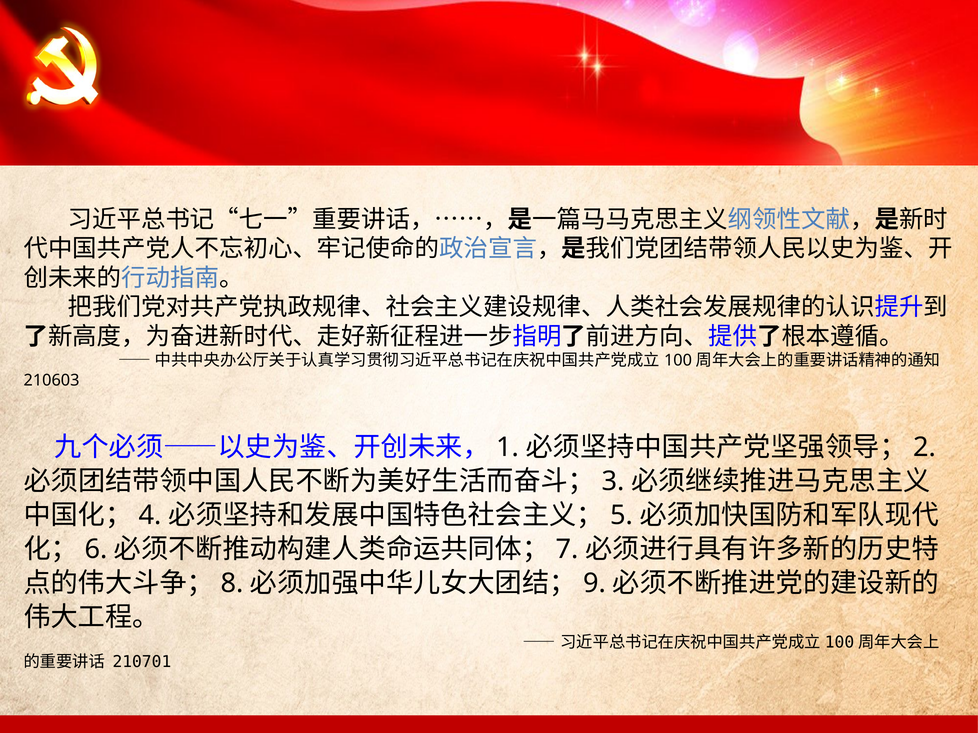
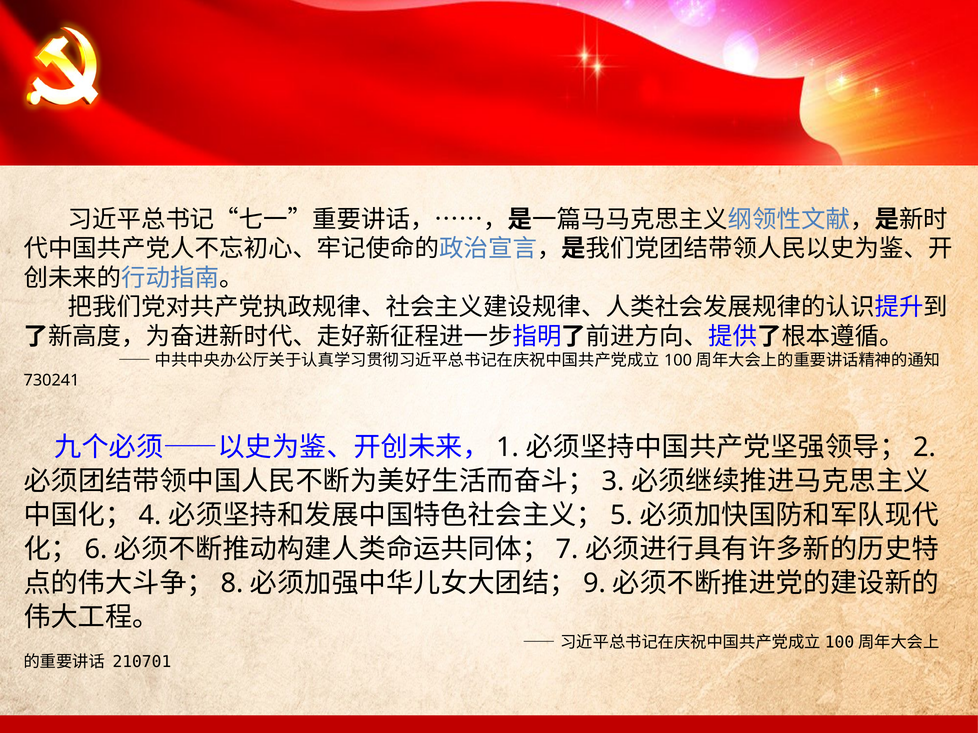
210603: 210603 -> 730241
